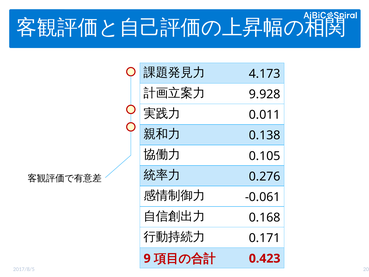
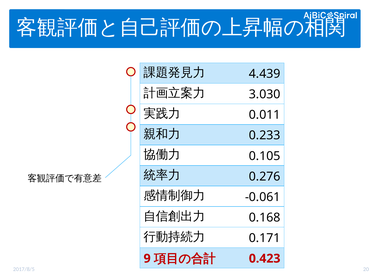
4.173: 4.173 -> 4.439
9.928: 9.928 -> 3.030
0.138: 0.138 -> 0.233
